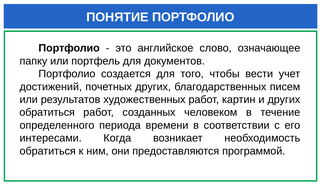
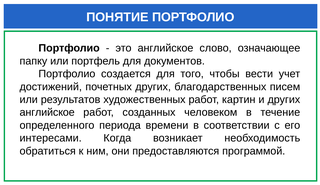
обратиться at (47, 112): обратиться -> английское
